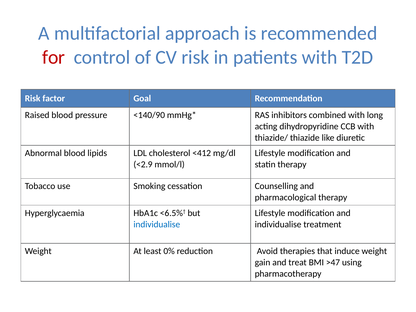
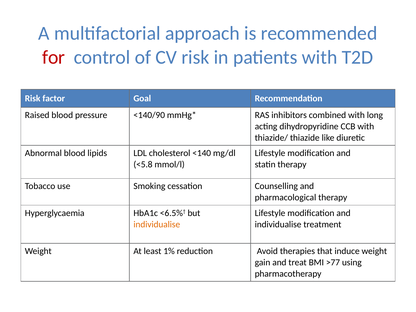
<412: <412 -> <140
<2.9: <2.9 -> <5.8
individualise at (157, 224) colour: blue -> orange
0%: 0% -> 1%
>47: >47 -> >77
